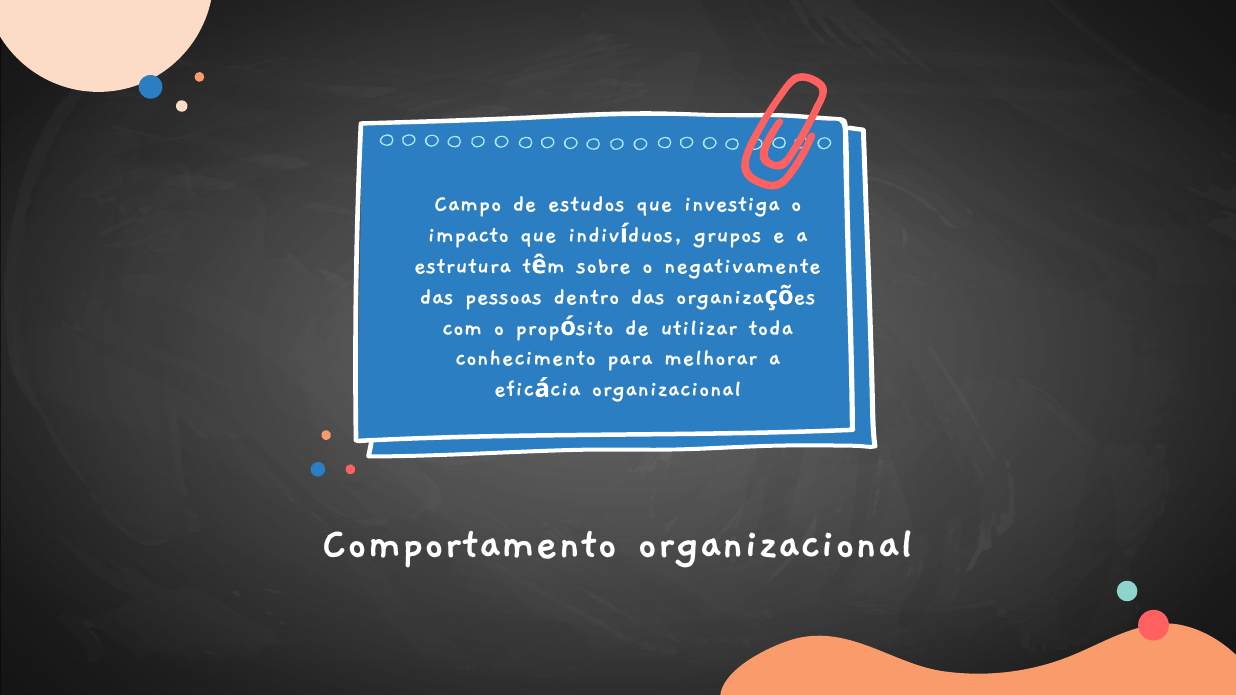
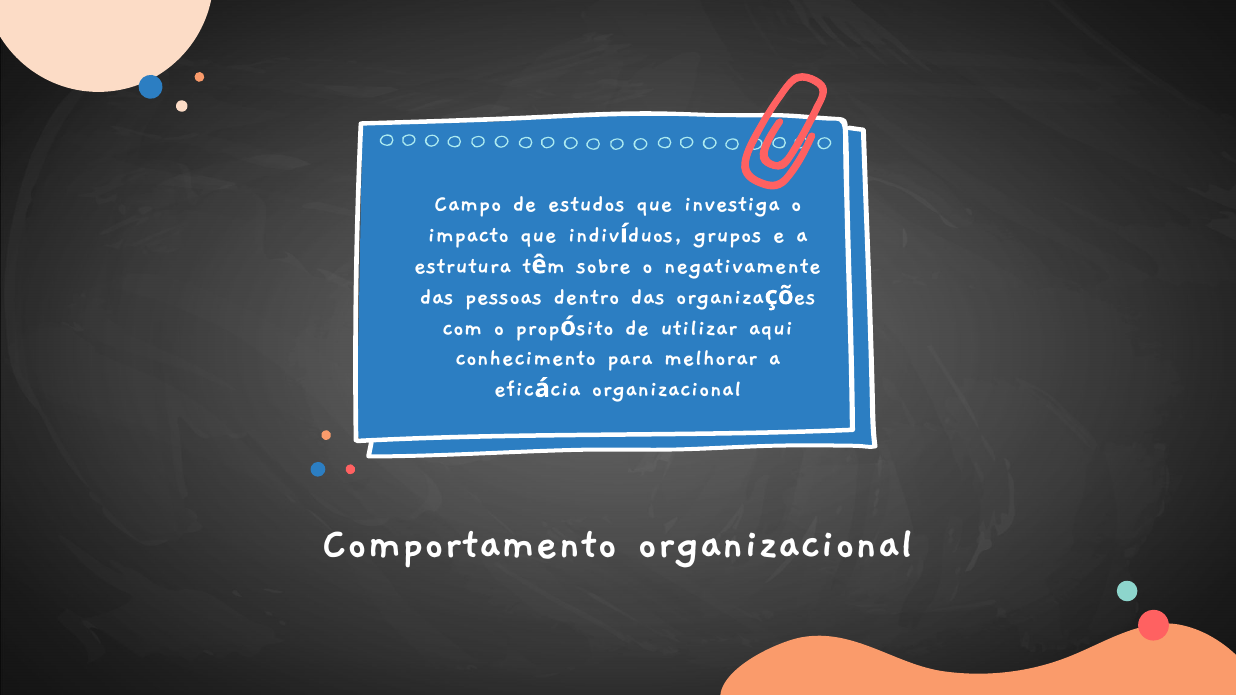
toda: toda -> aqui
